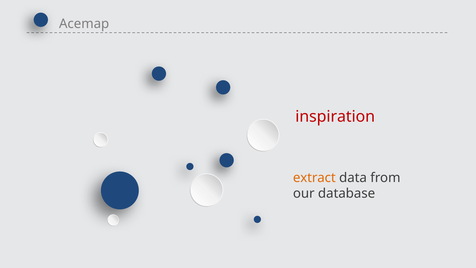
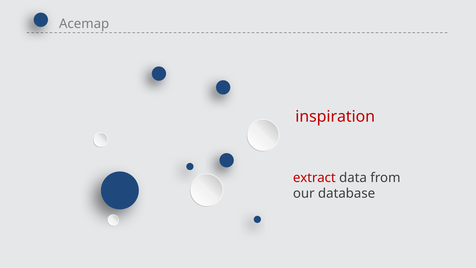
extract colour: orange -> red
